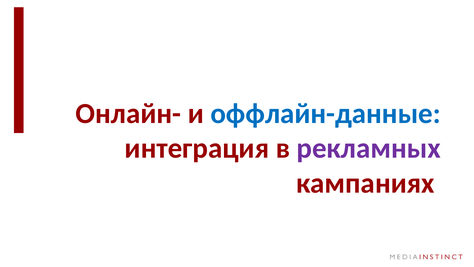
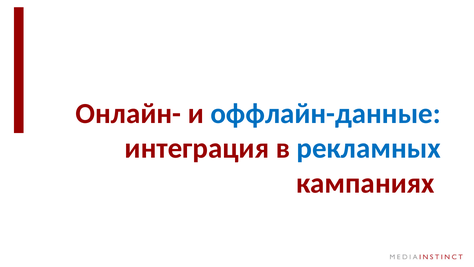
рекламных colour: purple -> blue
